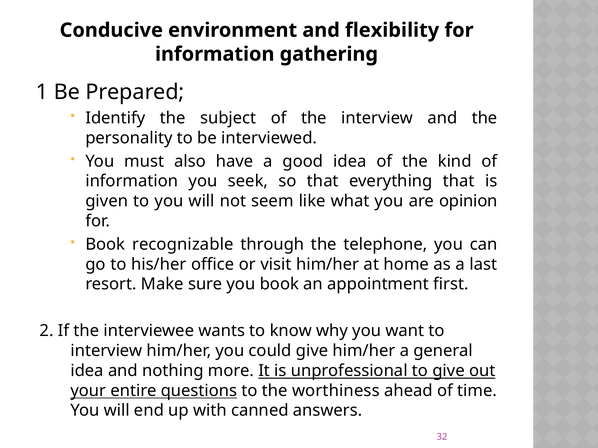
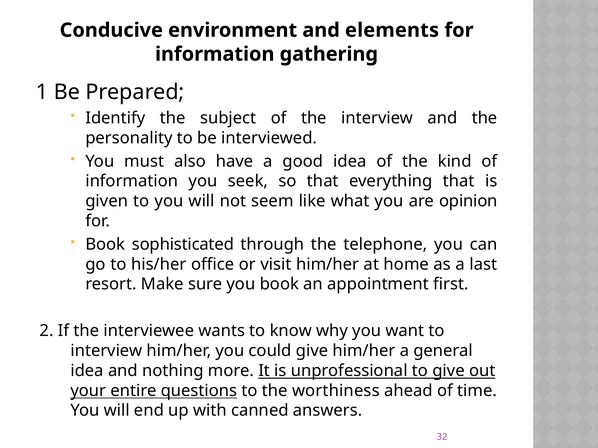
flexibility: flexibility -> elements
recognizable: recognizable -> sophisticated
